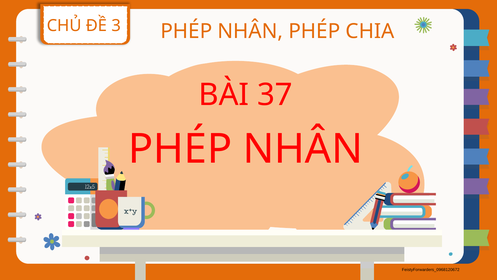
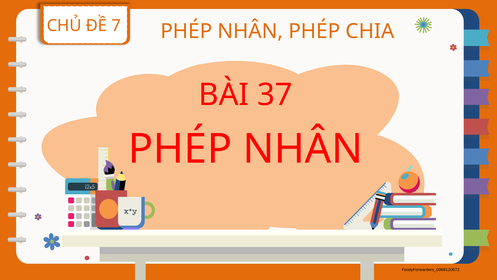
3: 3 -> 7
